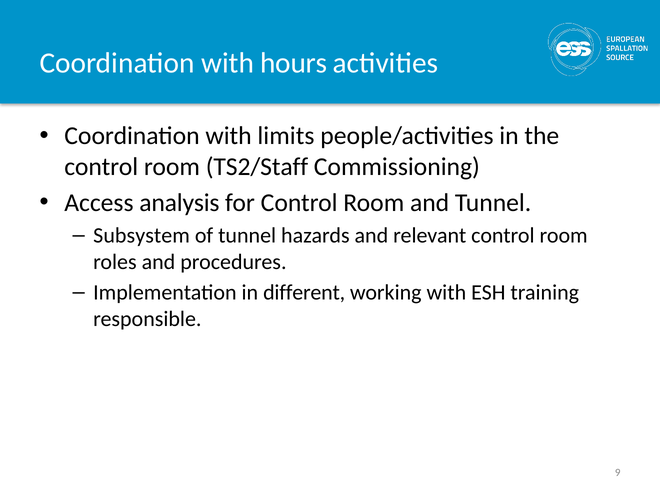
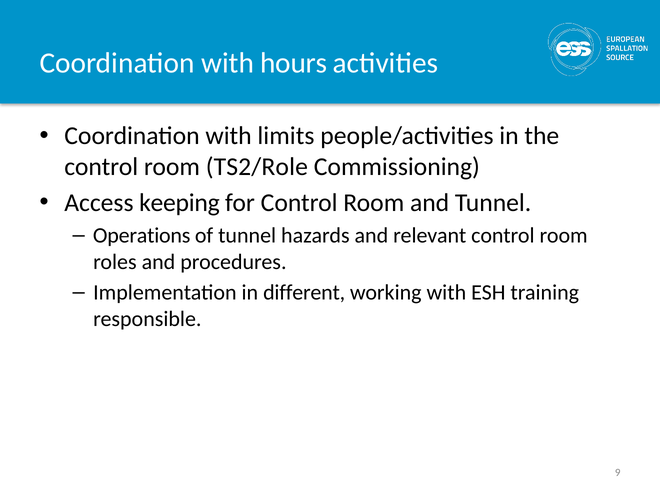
TS2/Staff: TS2/Staff -> TS2/Role
analysis: analysis -> keeping
Subsystem: Subsystem -> Operations
